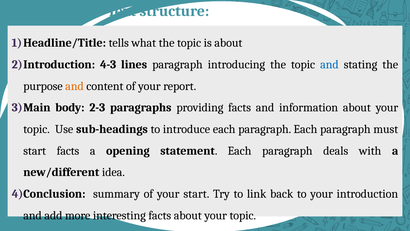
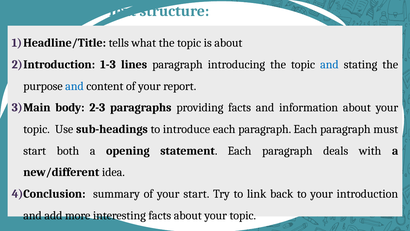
4-3: 4-3 -> 1-3
and at (74, 86) colour: orange -> blue
start facts: facts -> both
